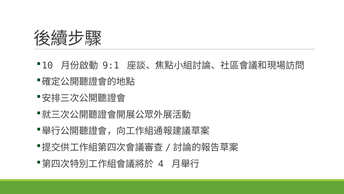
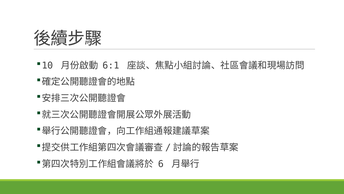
9:1: 9:1 -> 6:1
4: 4 -> 6
